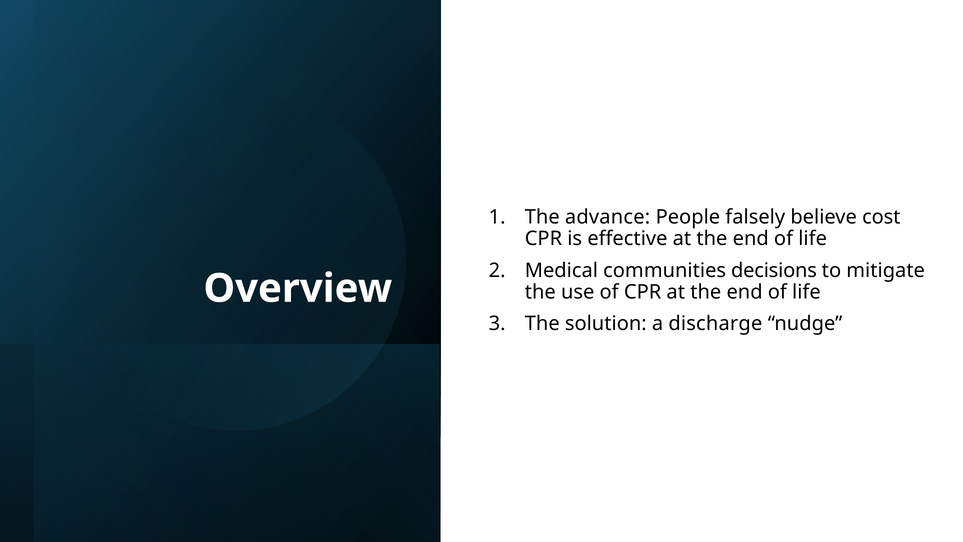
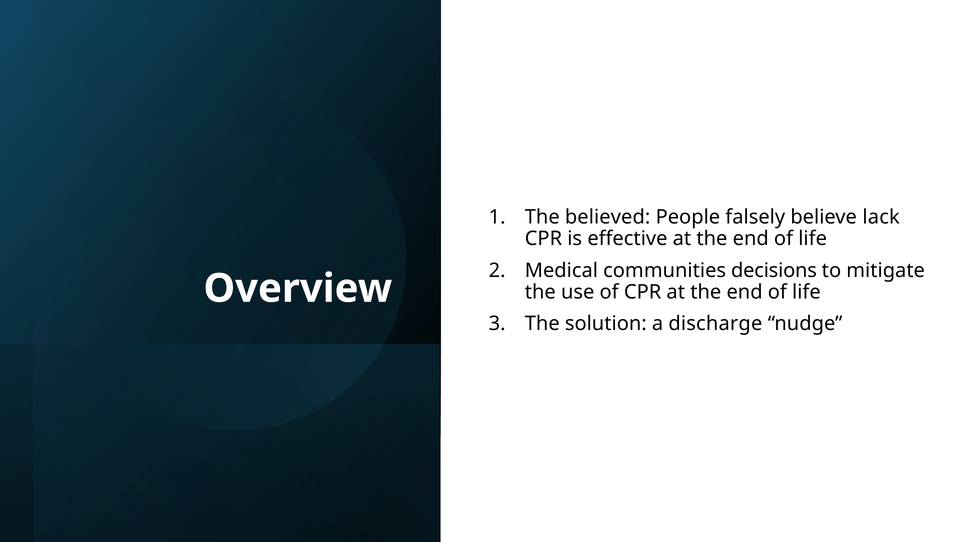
advance: advance -> believed
cost: cost -> lack
